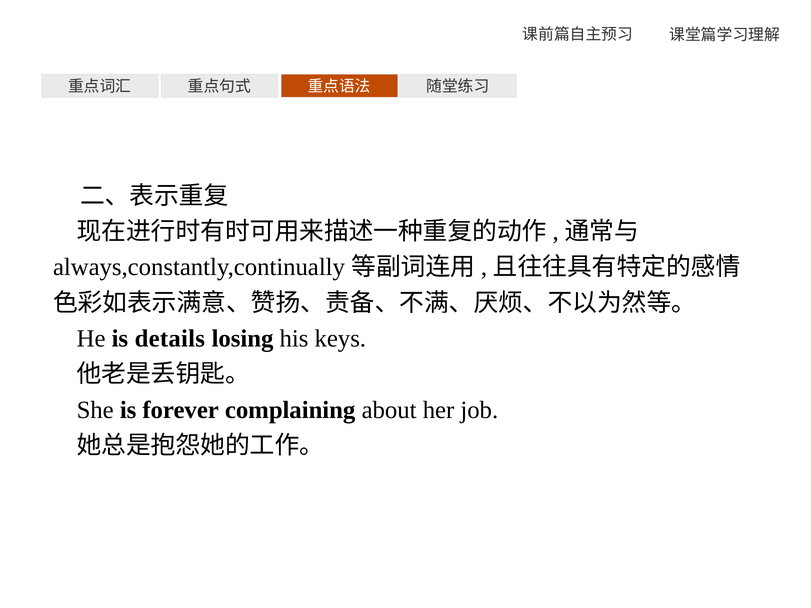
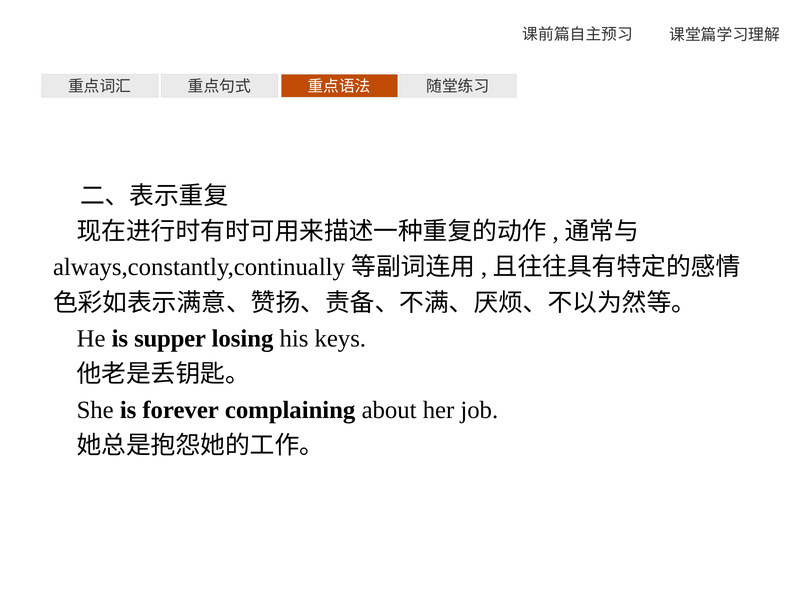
details: details -> supper
